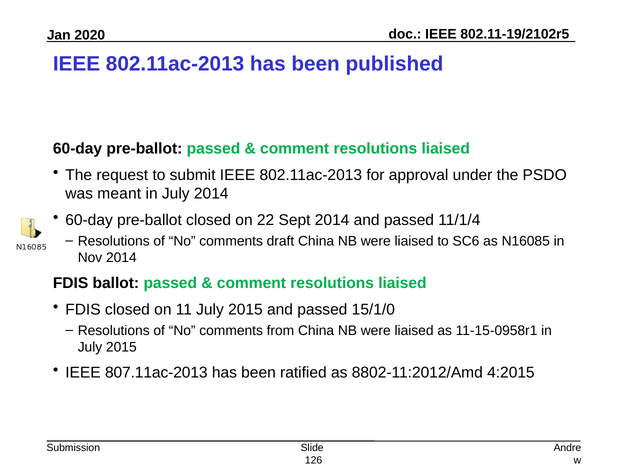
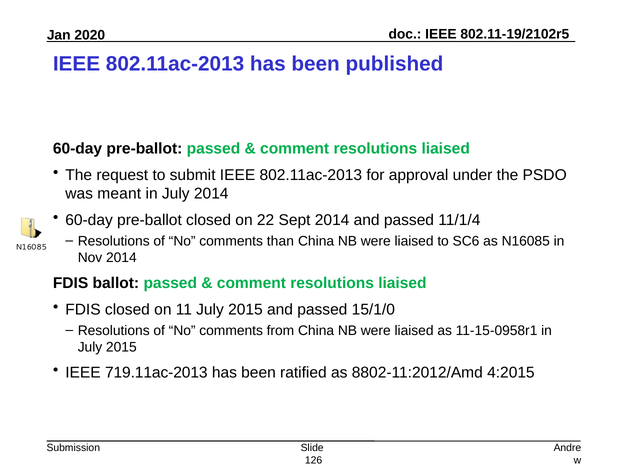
draft: draft -> than
807.11ac-2013: 807.11ac-2013 -> 719.11ac-2013
